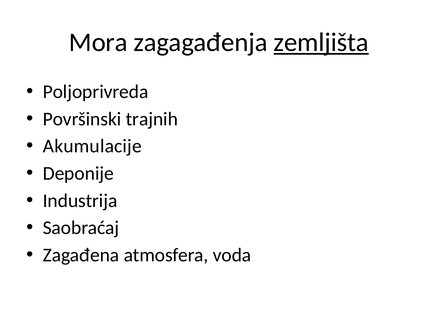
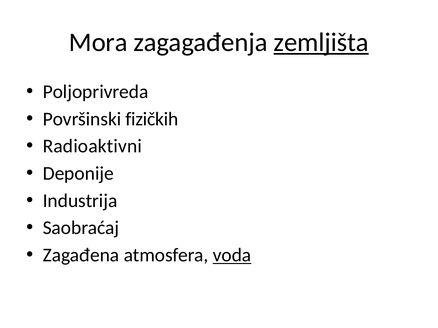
trajnih: trajnih -> fizičkih
Akumulacije: Akumulacije -> Radioaktivni
voda underline: none -> present
